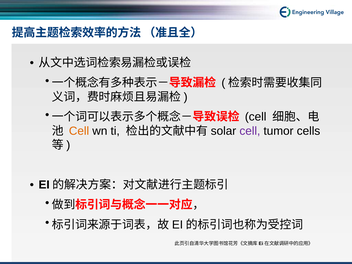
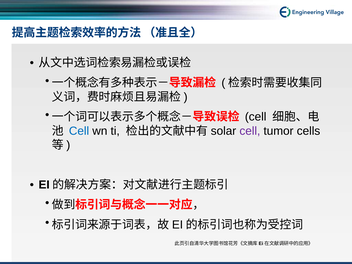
Cell at (79, 131) colour: orange -> blue
